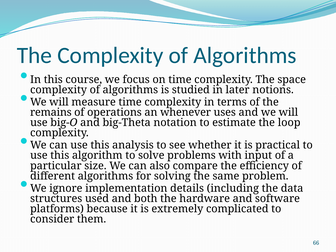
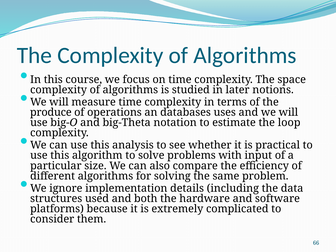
remains: remains -> produce
whenever: whenever -> databases
